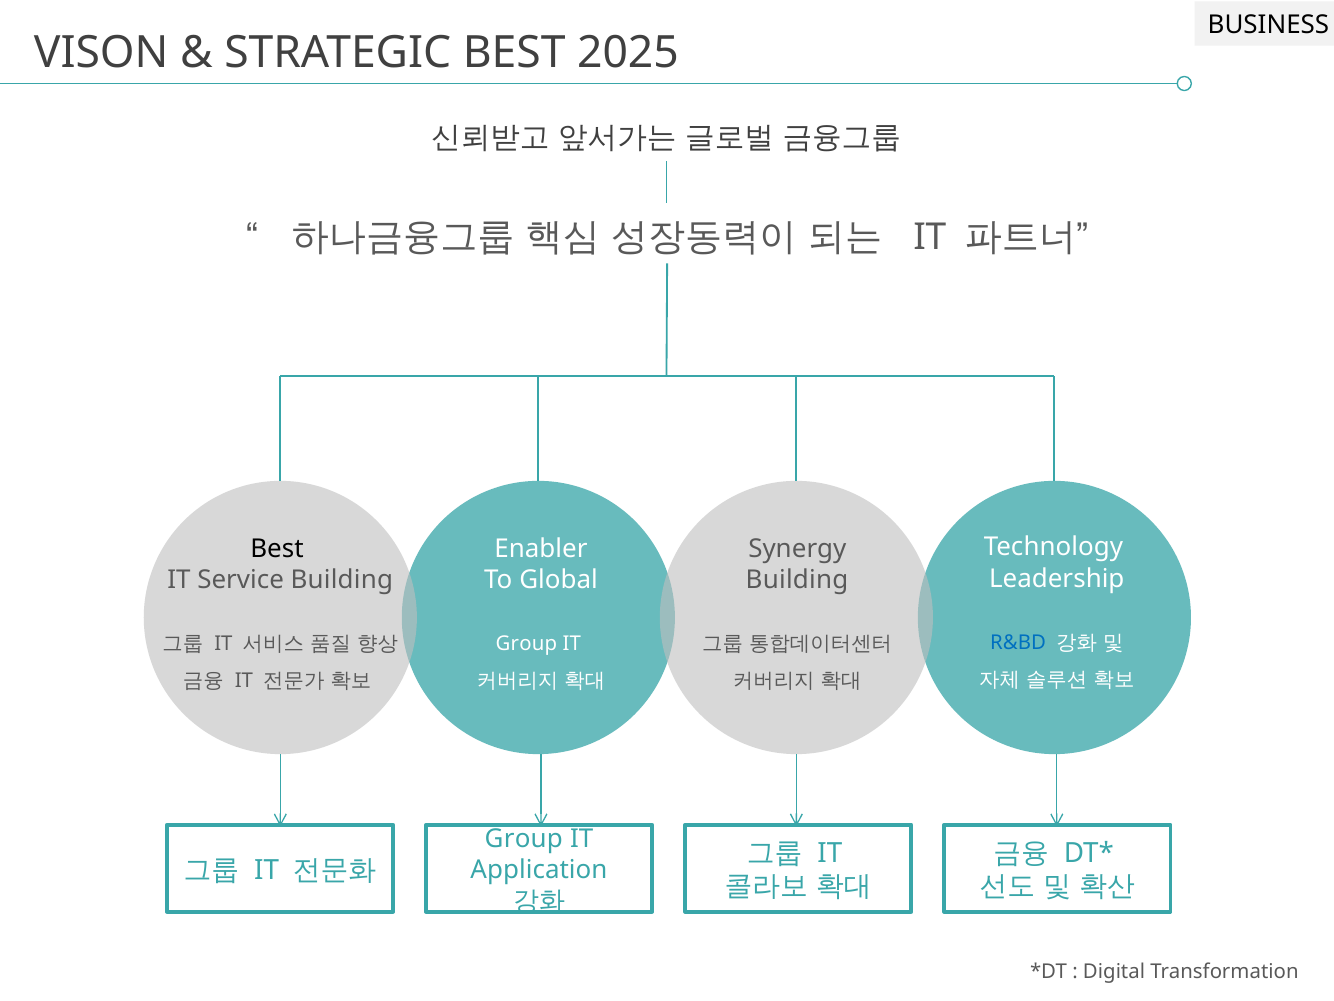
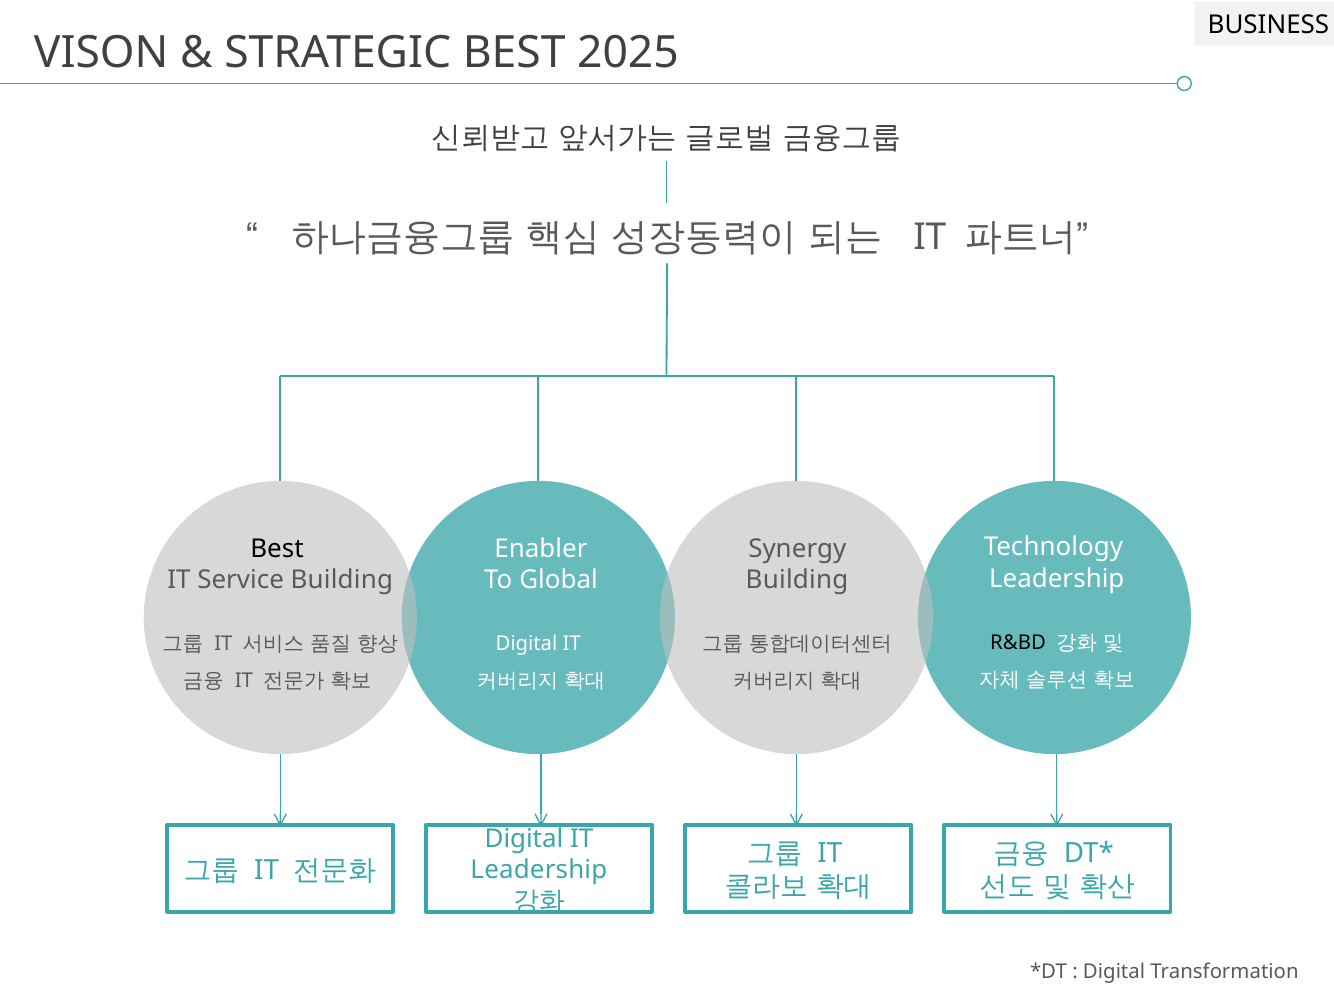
R&BD colour: blue -> black
Group at (526, 644): Group -> Digital
Group at (524, 838): Group -> Digital
Application at (539, 870): Application -> Leadership
